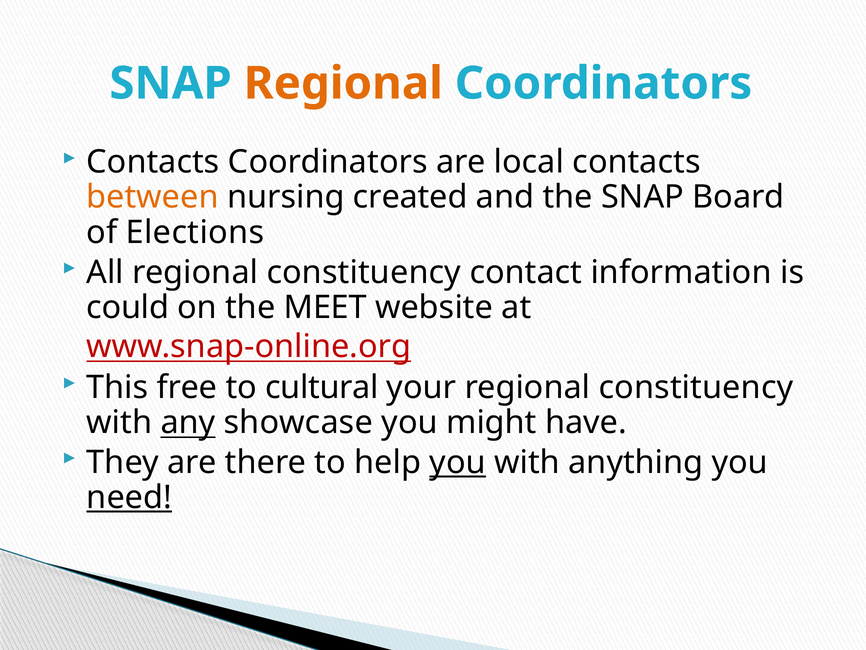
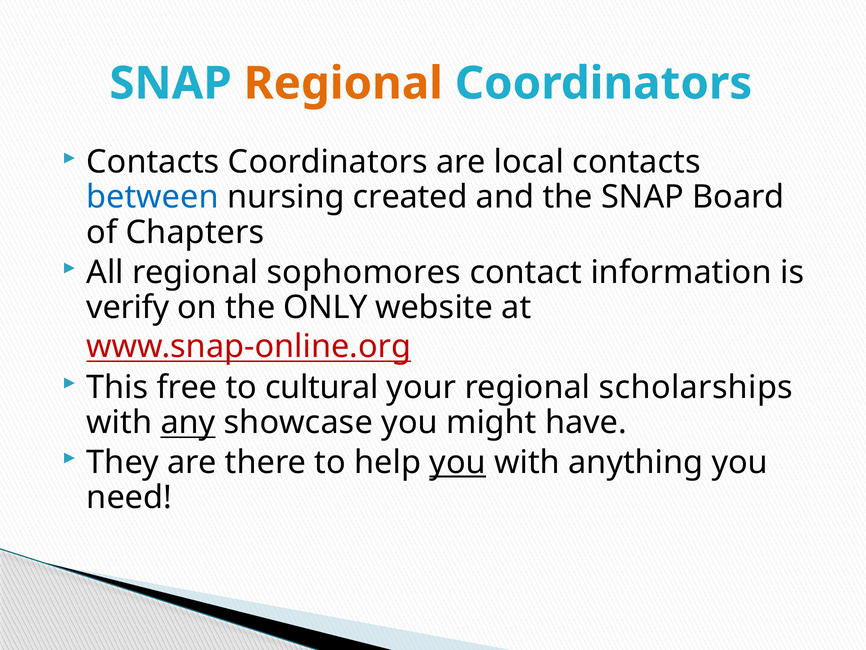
between colour: orange -> blue
Elections: Elections -> Chapters
All regional constituency: constituency -> sophomores
could: could -> verify
MEET: MEET -> ONLY
your regional constituency: constituency -> scholarships
need underline: present -> none
